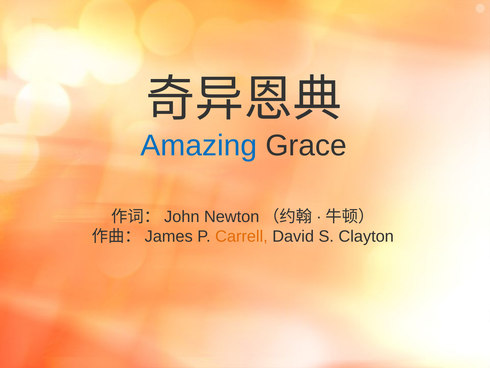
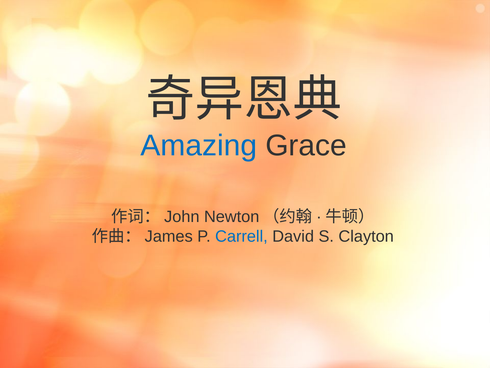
Carrell colour: orange -> blue
